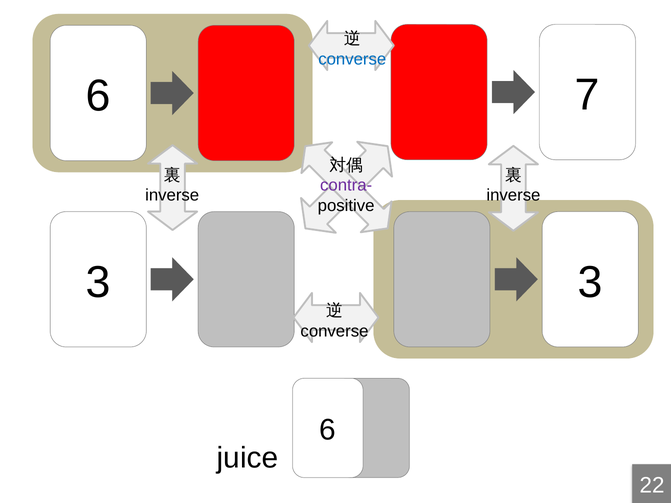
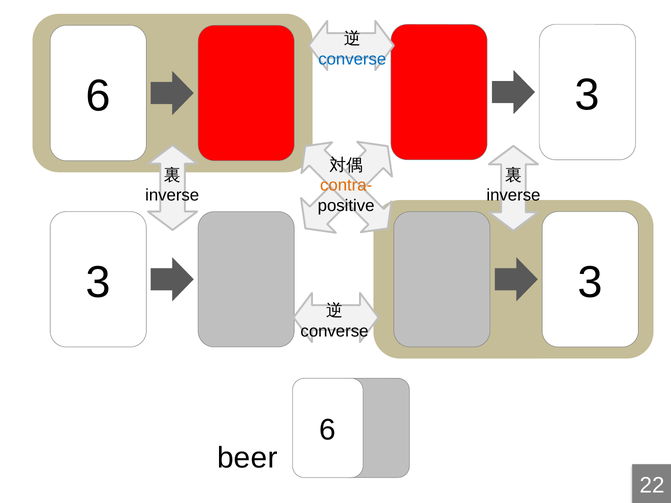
6 7: 7 -> 3
contra- colour: purple -> orange
juice: juice -> beer
